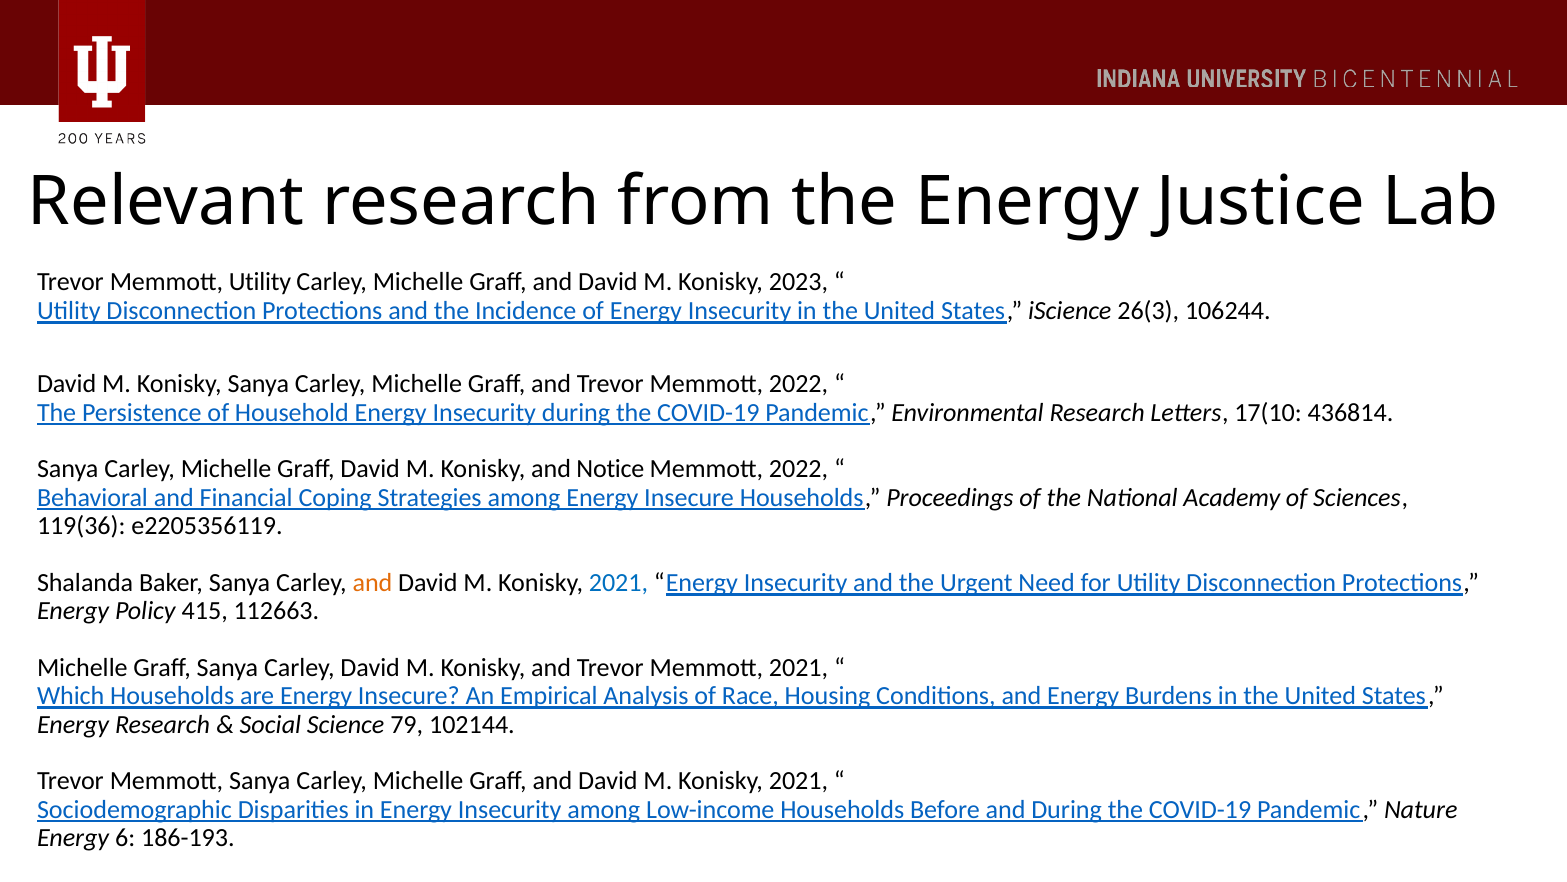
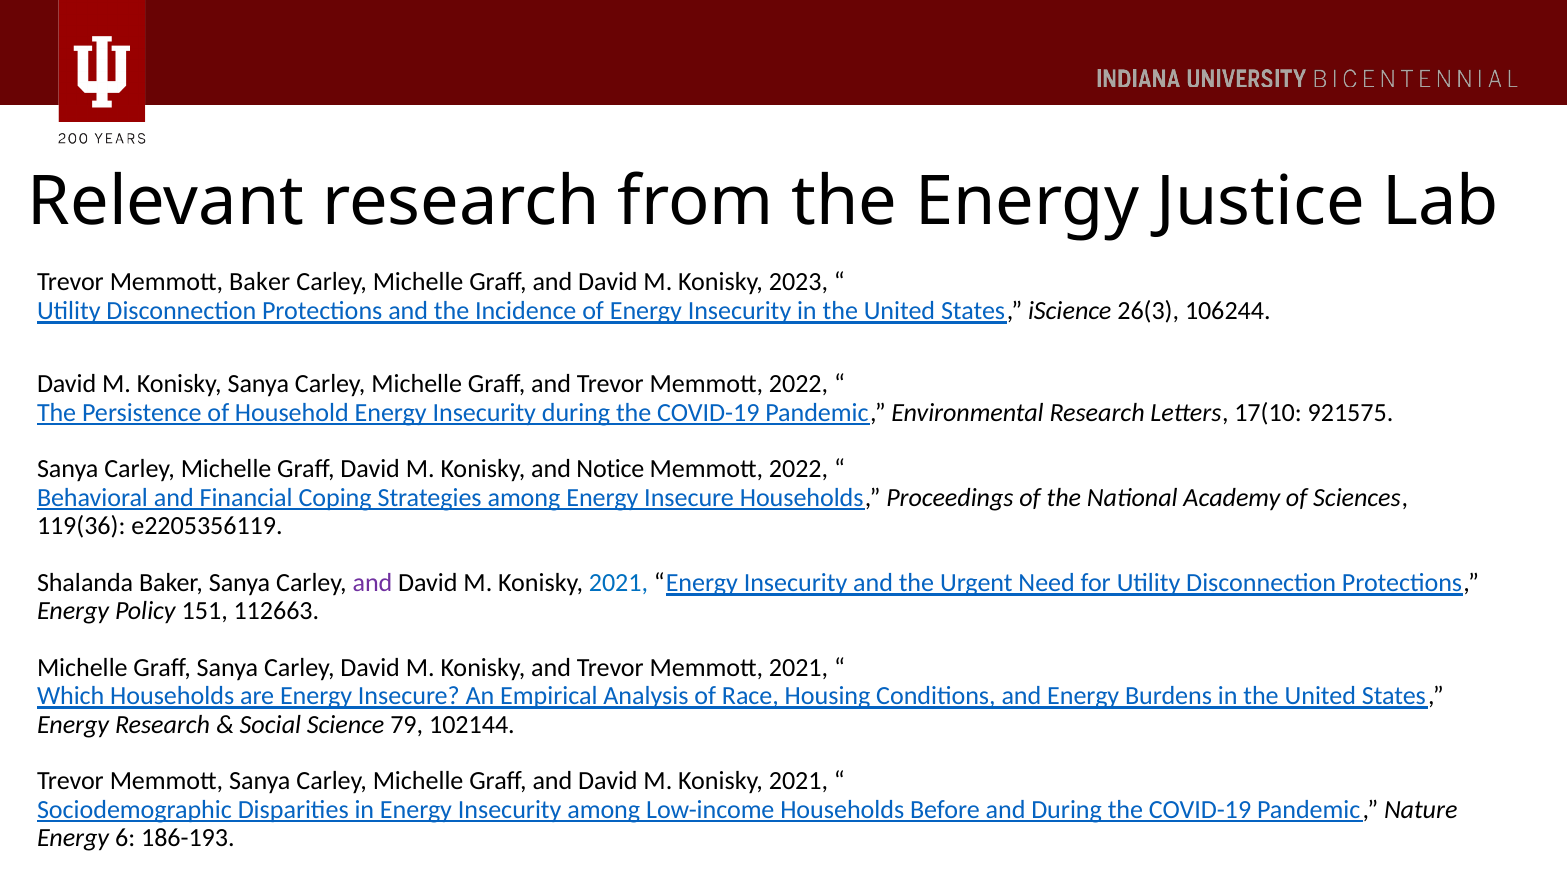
Memmott Utility: Utility -> Baker
436814: 436814 -> 921575
and at (372, 582) colour: orange -> purple
415: 415 -> 151
